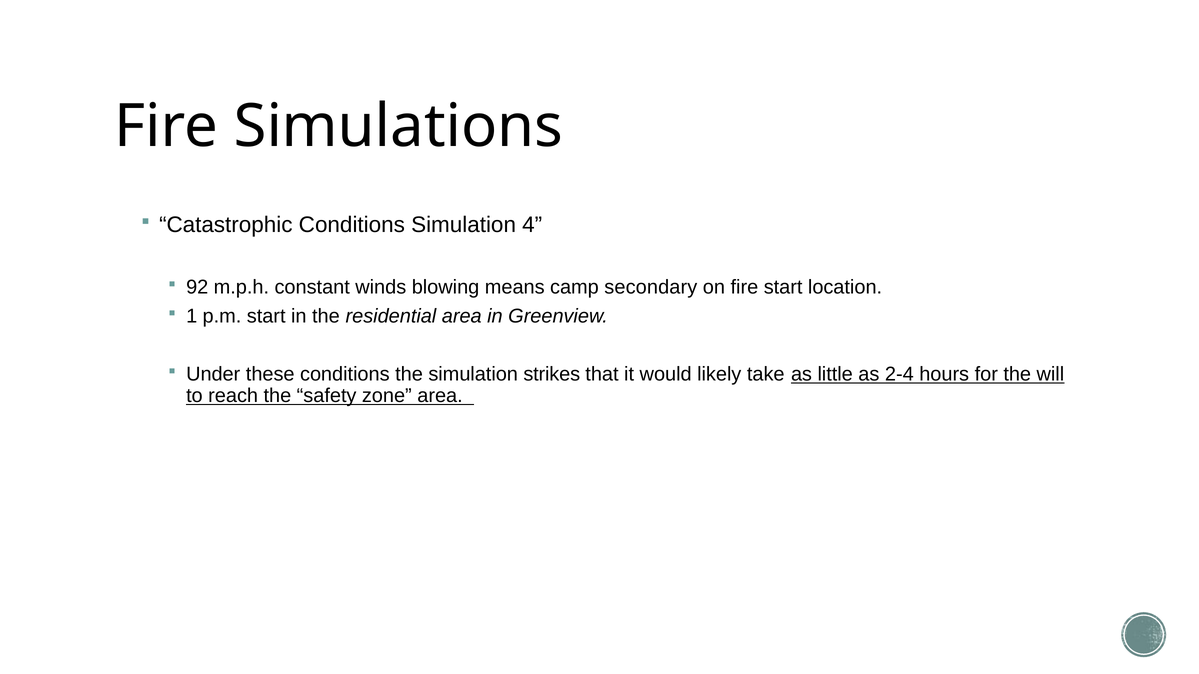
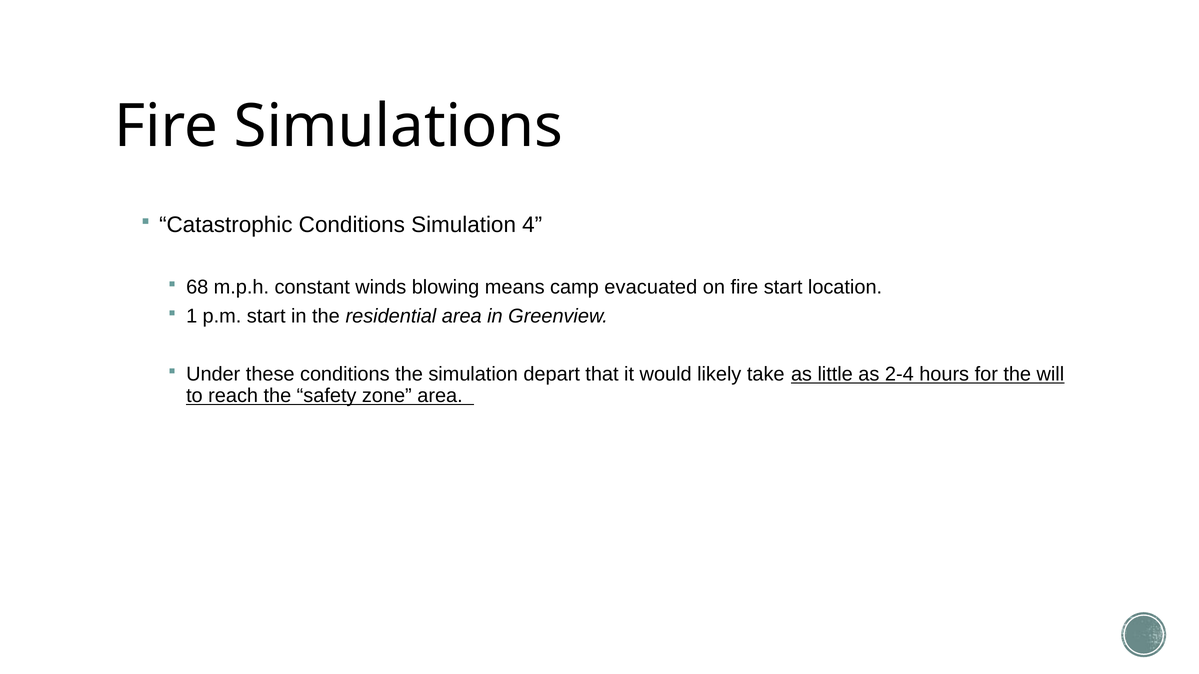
92: 92 -> 68
secondary: secondary -> evacuated
strikes: strikes -> depart
